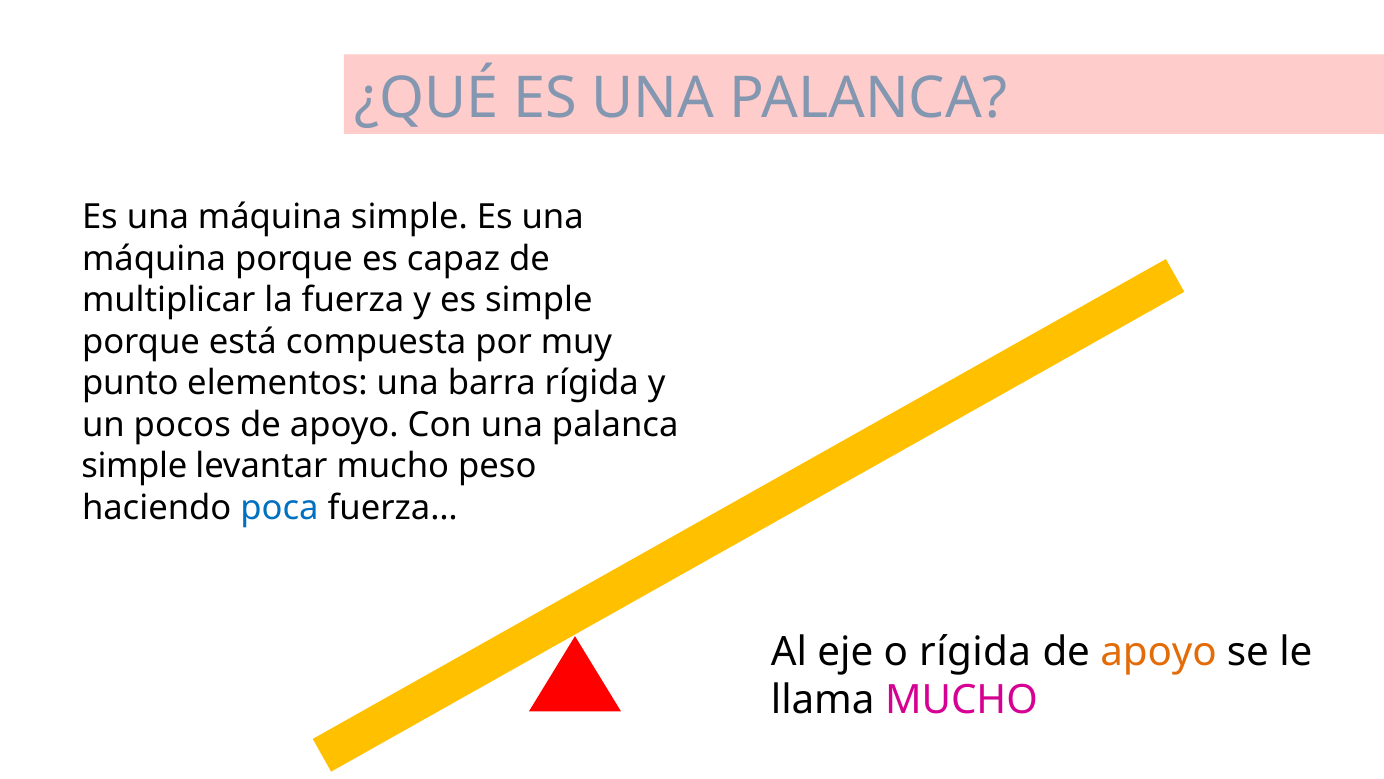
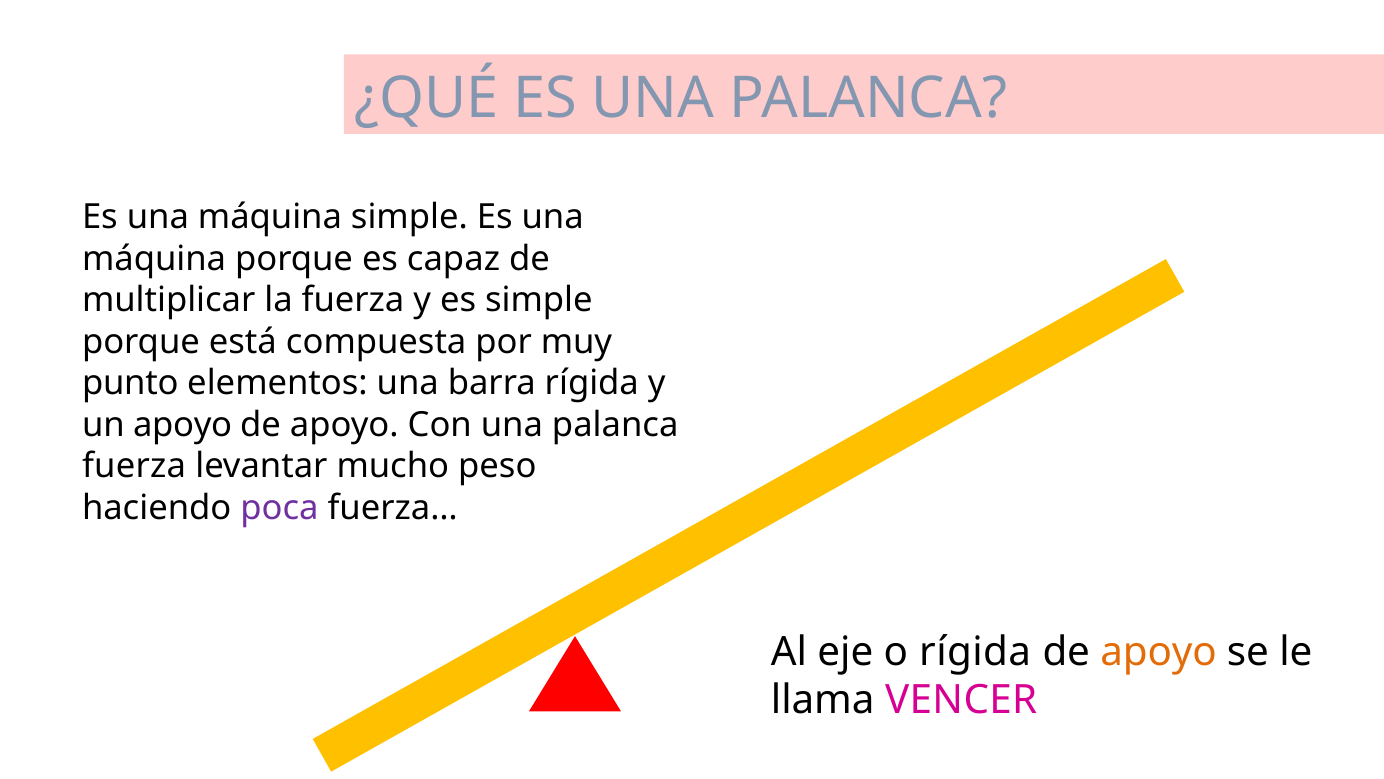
un pocos: pocos -> apoyo
simple at (134, 466): simple -> fuerza
poca colour: blue -> purple
llama MUCHO: MUCHO -> VENCER
